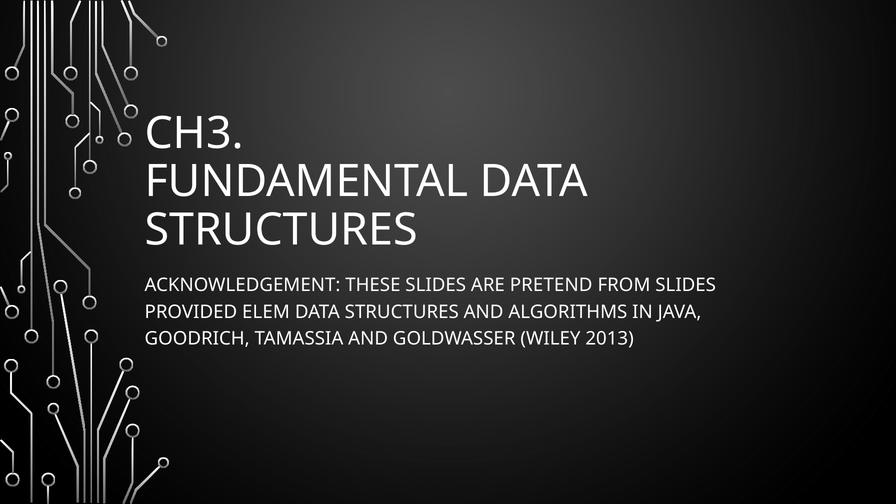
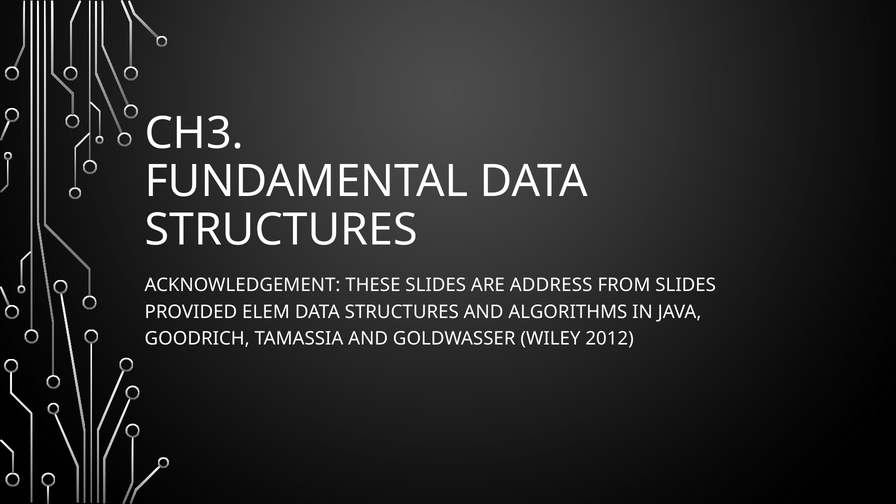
PRETEND: PRETEND -> ADDRESS
2013: 2013 -> 2012
